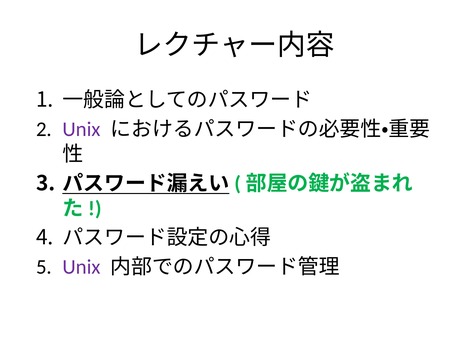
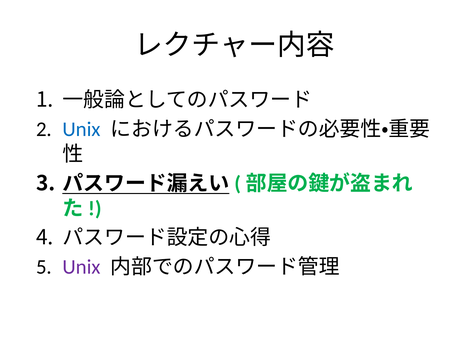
Unix at (82, 129) colour: purple -> blue
